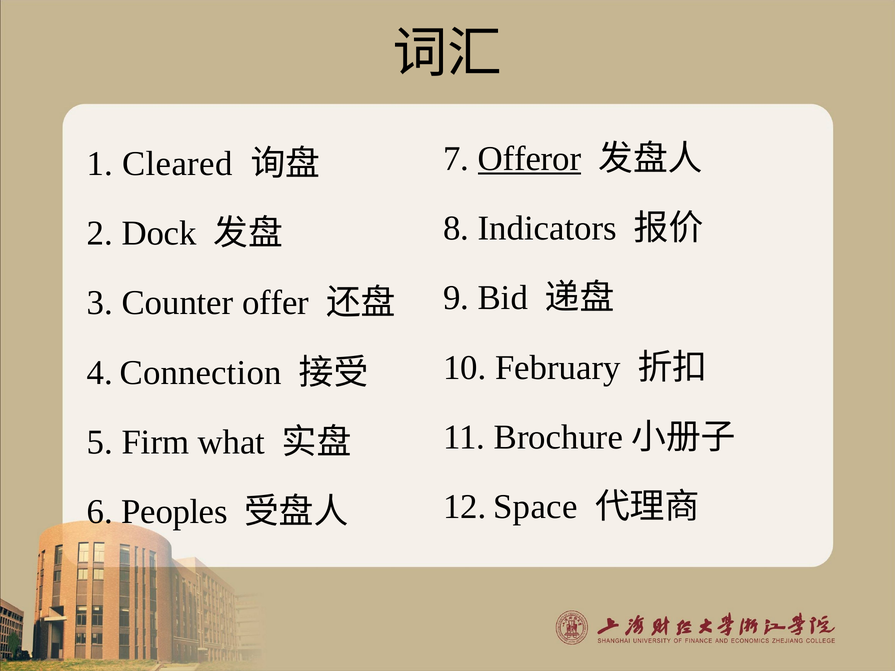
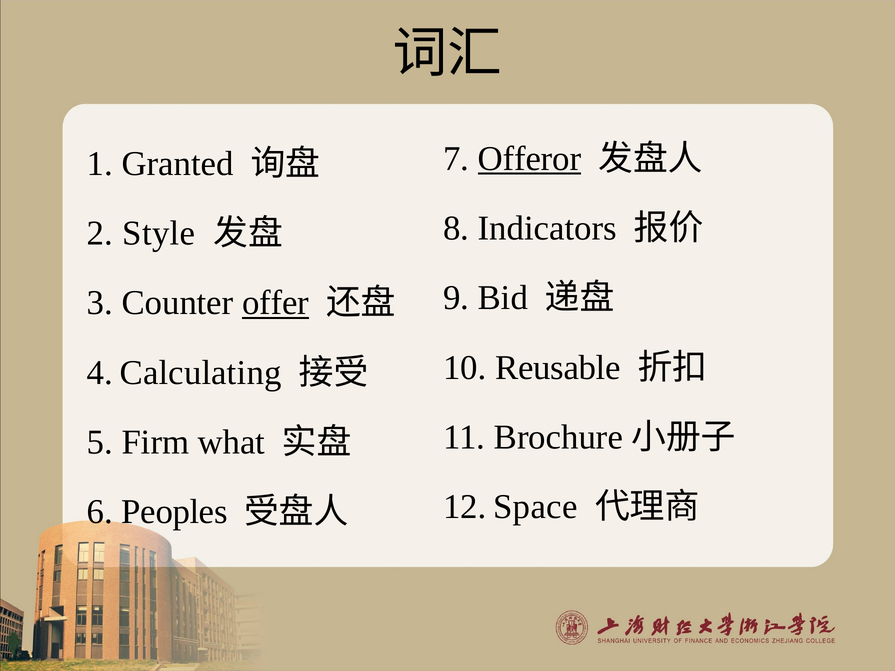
Cleared: Cleared -> Granted
Dock: Dock -> Style
offer underline: none -> present
February: February -> Reusable
Connection: Connection -> Calculating
